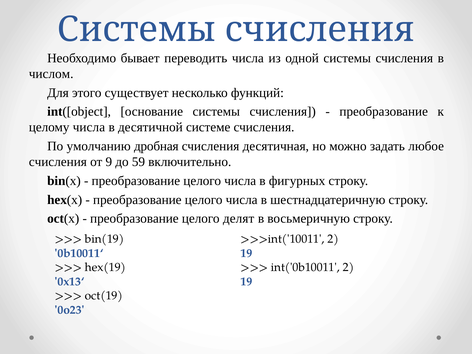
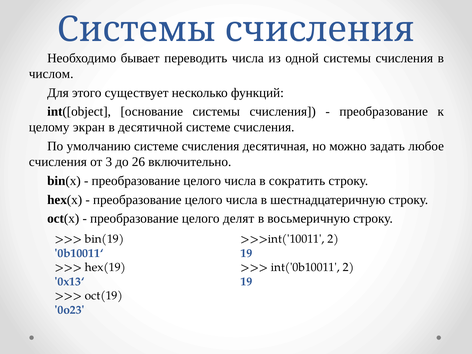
целому числа: числа -> экран
умолчанию дробная: дробная -> системе
9: 9 -> 3
59: 59 -> 26
фигурных: фигурных -> сократить
